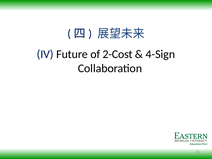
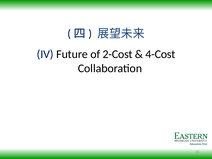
4-Sign: 4-Sign -> 4-Cost
